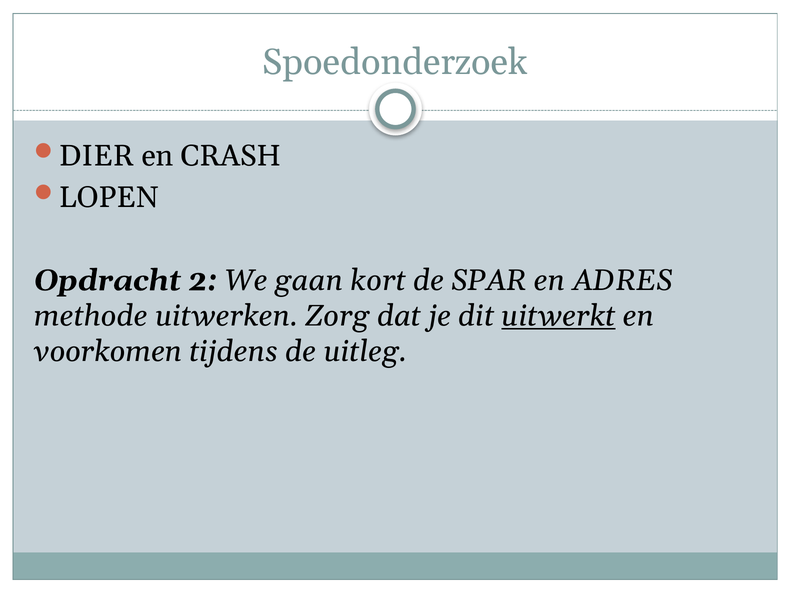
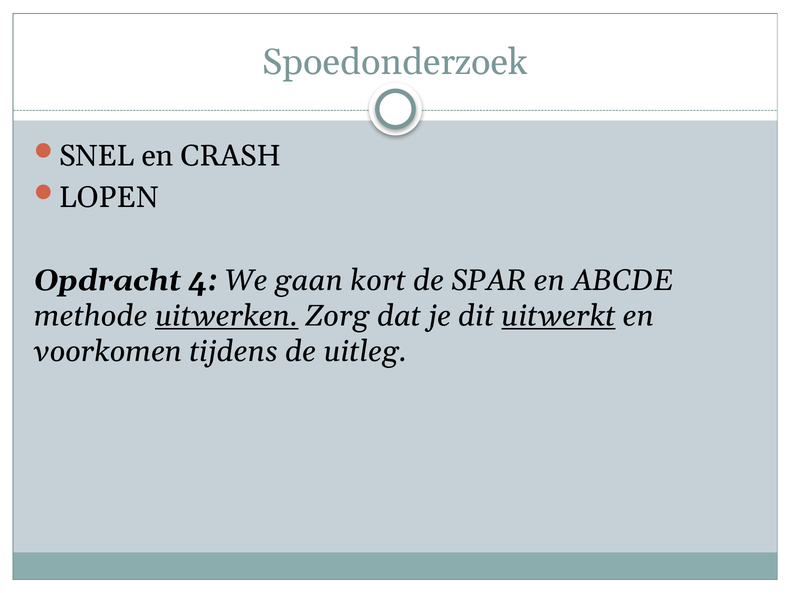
DIER: DIER -> SNEL
2: 2 -> 4
ADRES: ADRES -> ABCDE
uitwerken underline: none -> present
